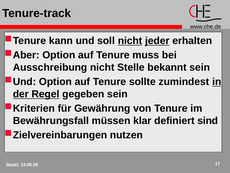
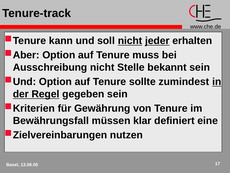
sind: sind -> eine
